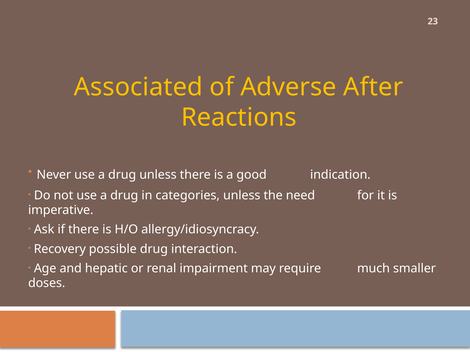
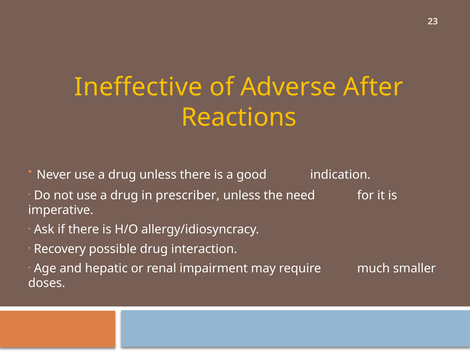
Associated: Associated -> Ineffective
categories: categories -> prescriber
